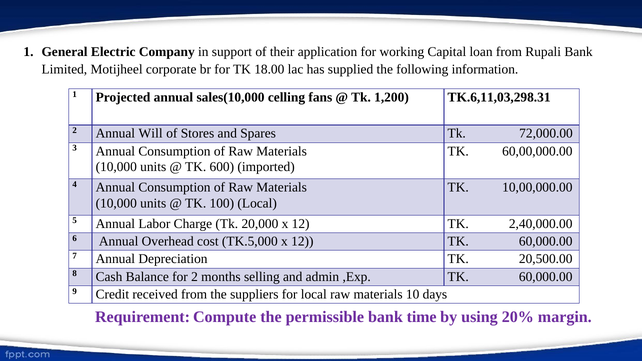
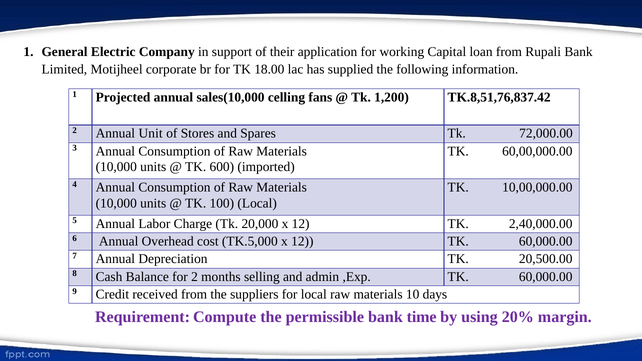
TK.6,11,03,298.31: TK.6,11,03,298.31 -> TK.8,51,76,837.42
Will: Will -> Unit
